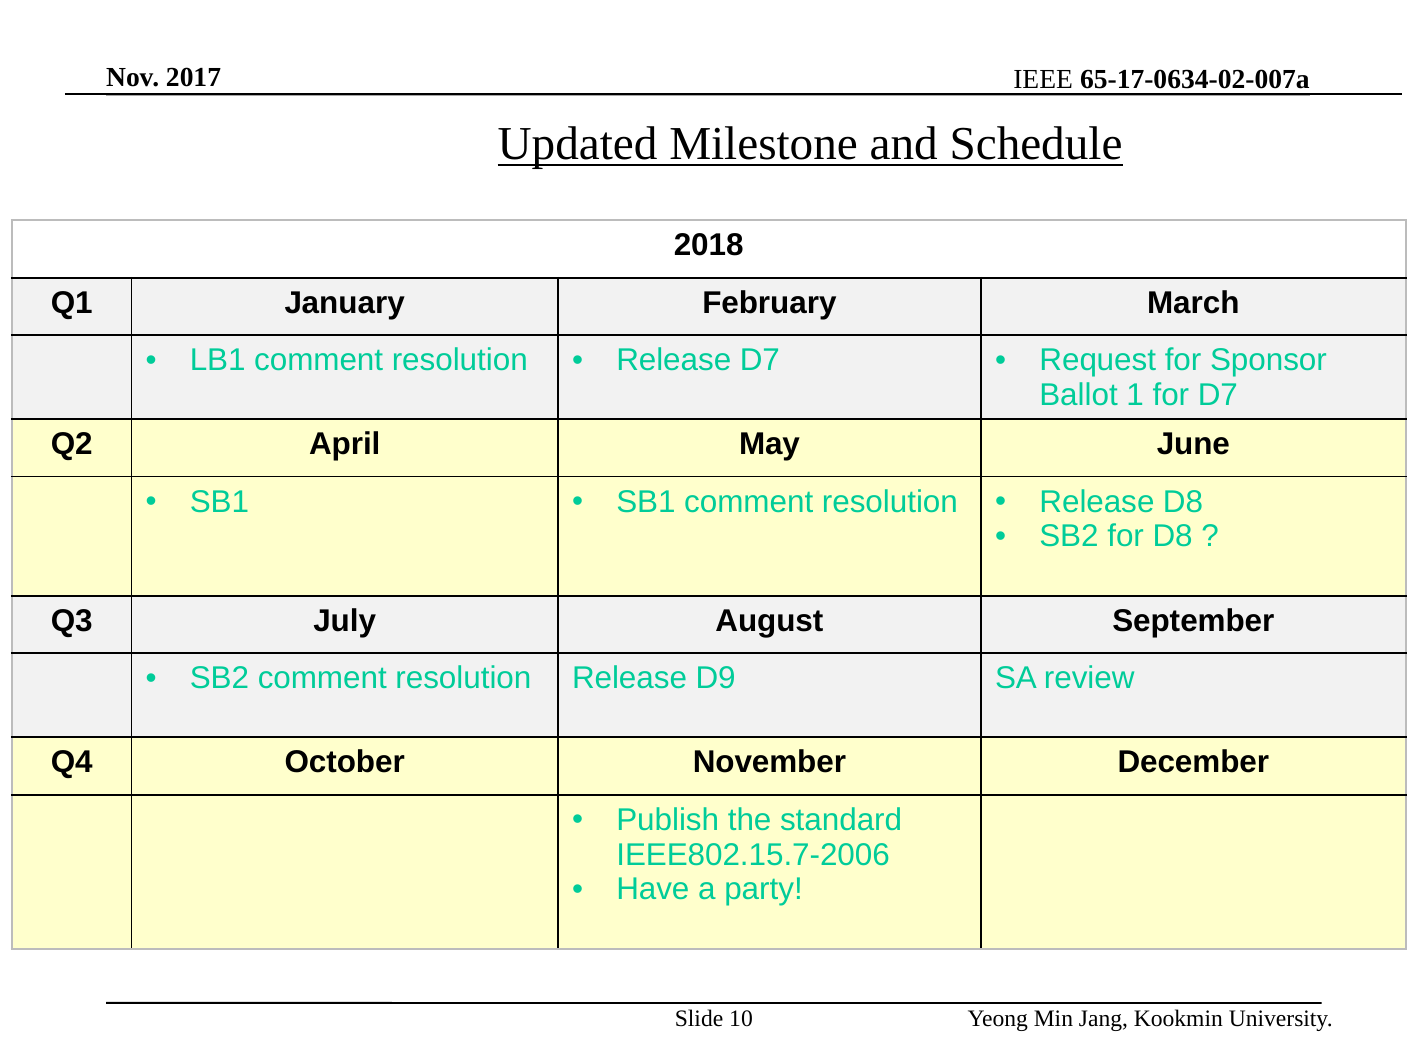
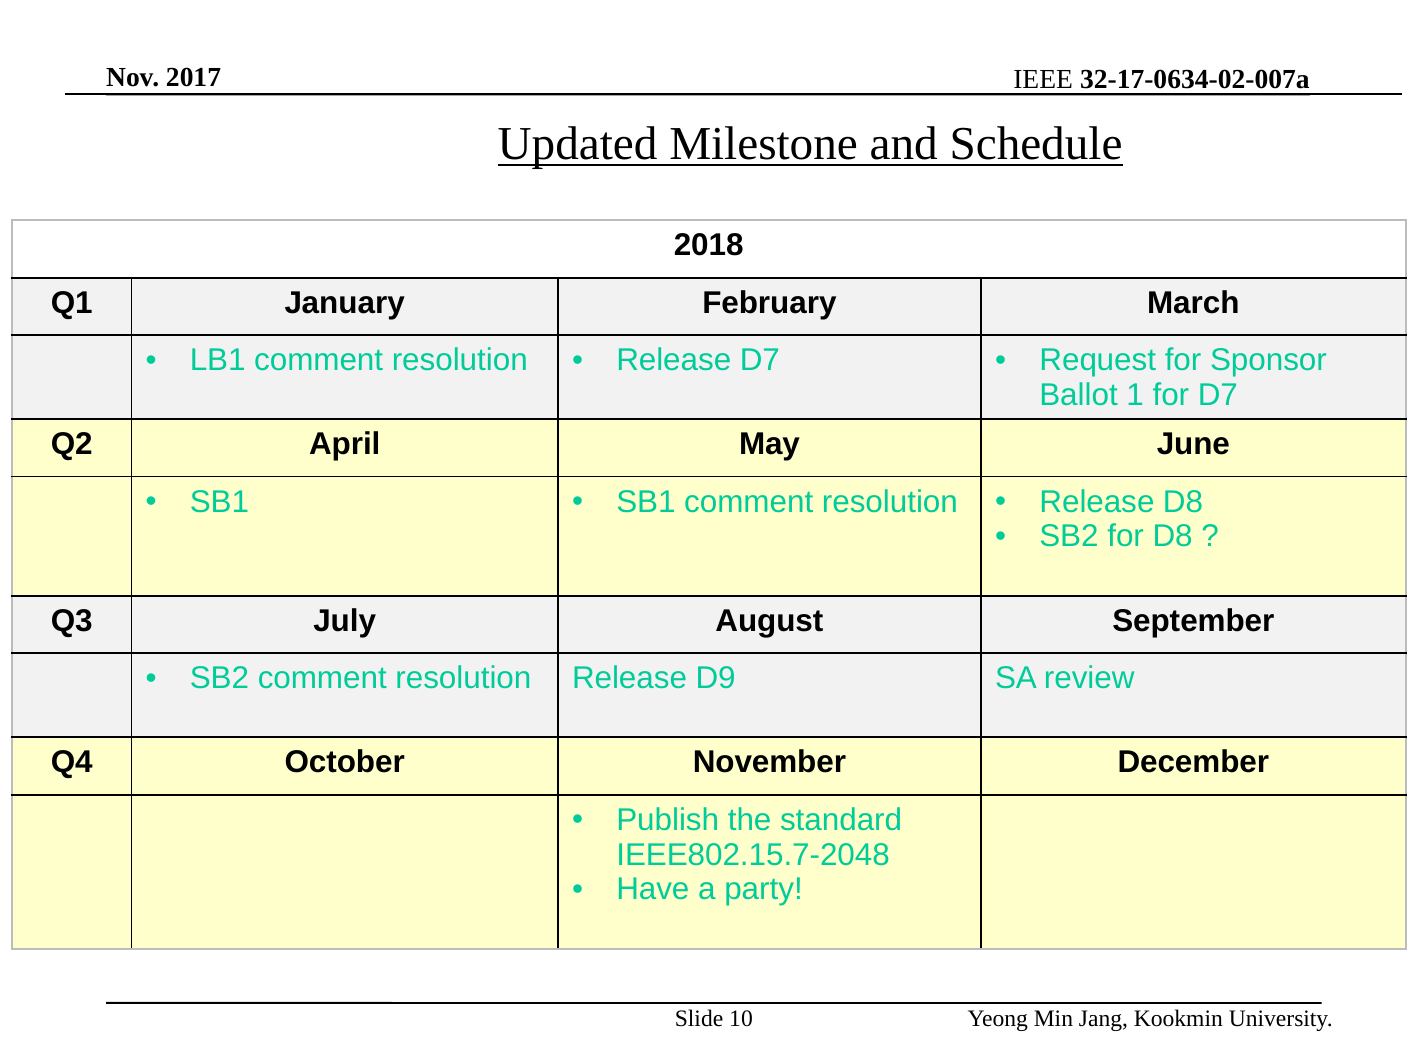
65-17-0634-02-007a: 65-17-0634-02-007a -> 32-17-0634-02-007a
IEEE802.15.7-2006: IEEE802.15.7-2006 -> IEEE802.15.7-2048
